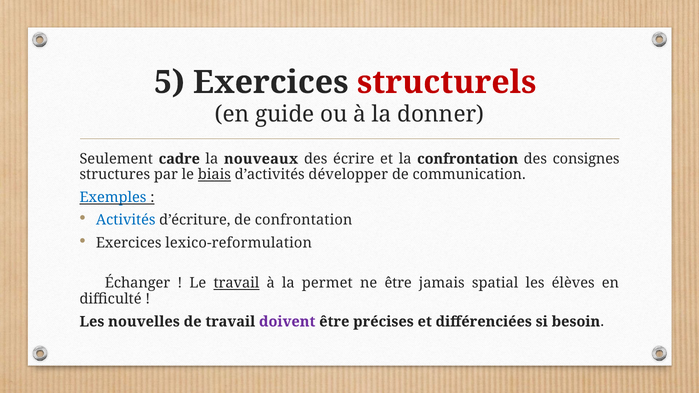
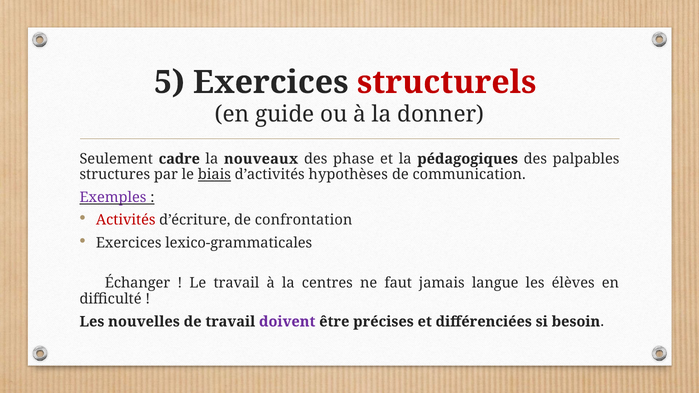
écrire: écrire -> phase
la confrontation: confrontation -> pédagogiques
consignes: consignes -> palpables
développer: développer -> hypothèses
Exemples colour: blue -> purple
Activités colour: blue -> red
lexico-reformulation: lexico-reformulation -> lexico-grammaticales
travail at (236, 283) underline: present -> none
permet: permet -> centres
ne être: être -> faut
spatial: spatial -> langue
